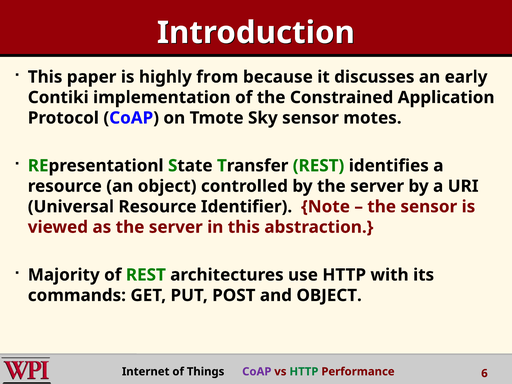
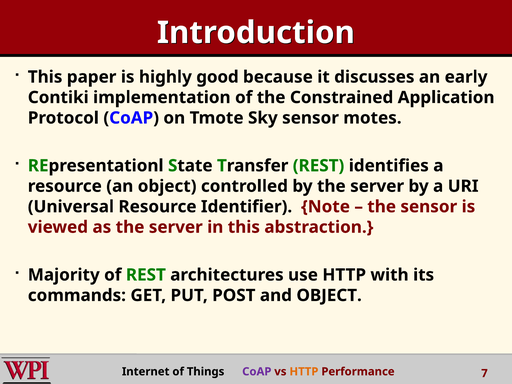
from: from -> good
HTTP at (304, 372) colour: green -> orange
6: 6 -> 7
